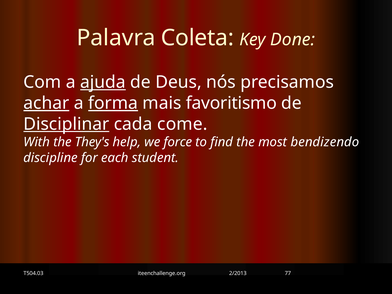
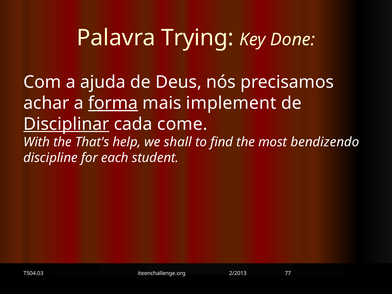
Coleta: Coleta -> Trying
ajuda underline: present -> none
achar underline: present -> none
favoritismo: favoritismo -> implement
They's: They's -> That's
force: force -> shall
